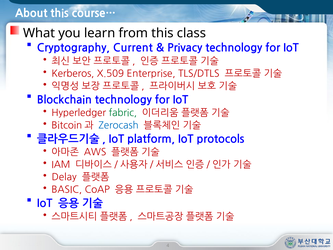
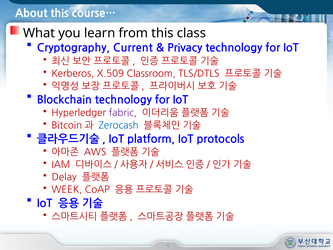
Enterprise: Enterprise -> Classroom
fabric colour: green -> purple
BASIC: BASIC -> WEEK
